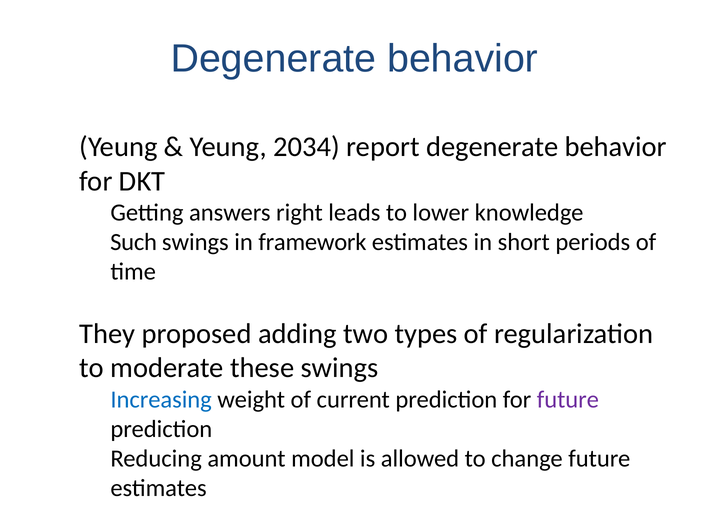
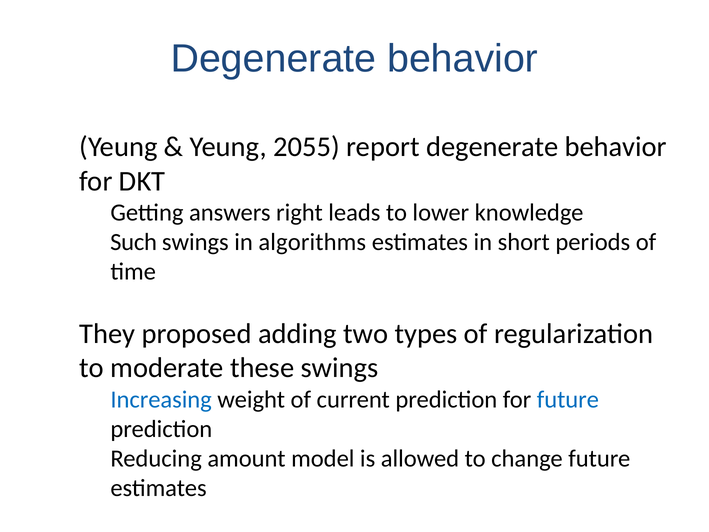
2034: 2034 -> 2055
framework: framework -> algorithms
future at (568, 399) colour: purple -> blue
